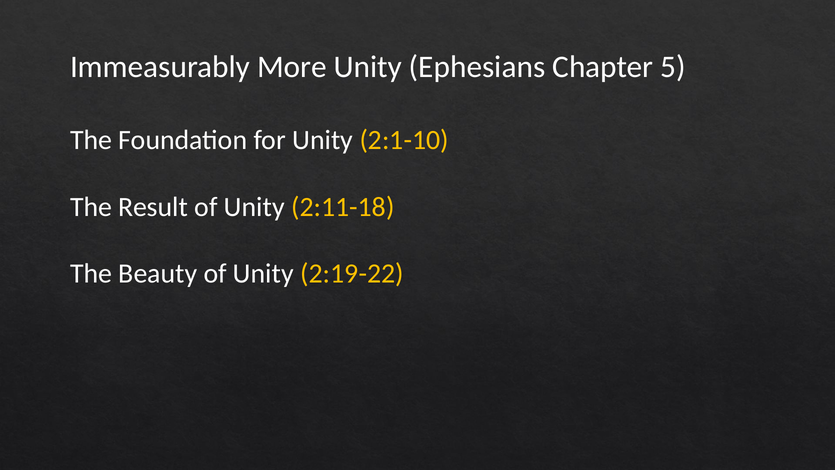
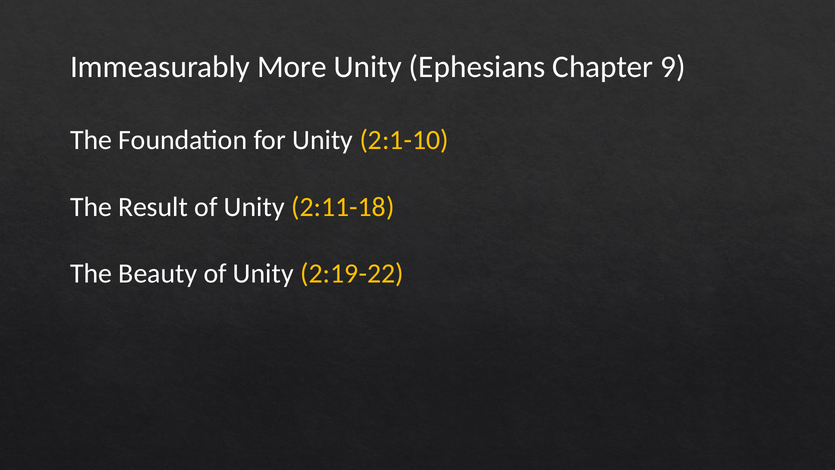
5: 5 -> 9
